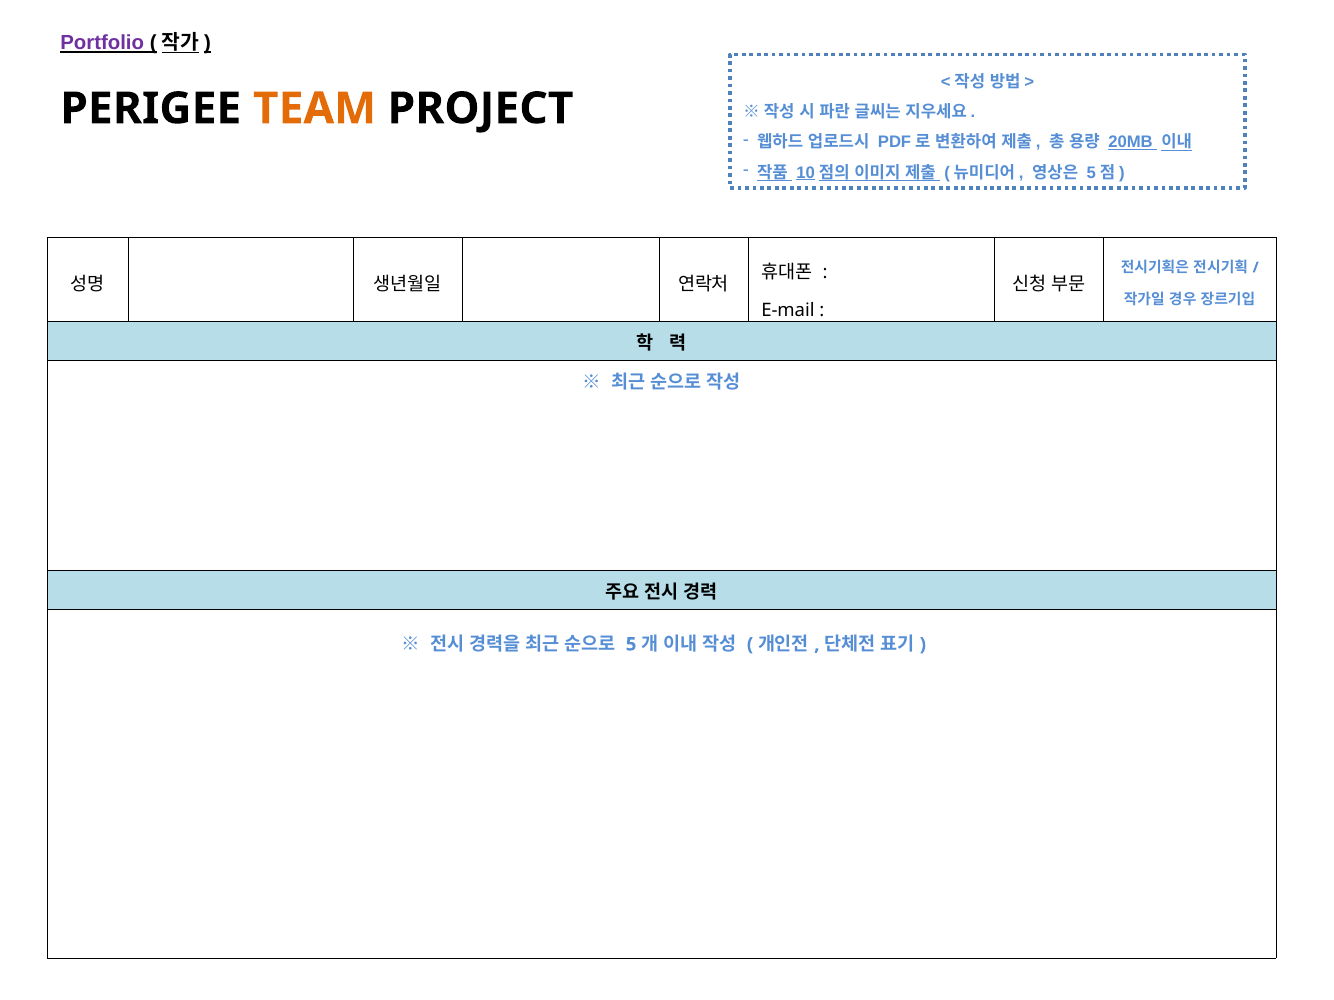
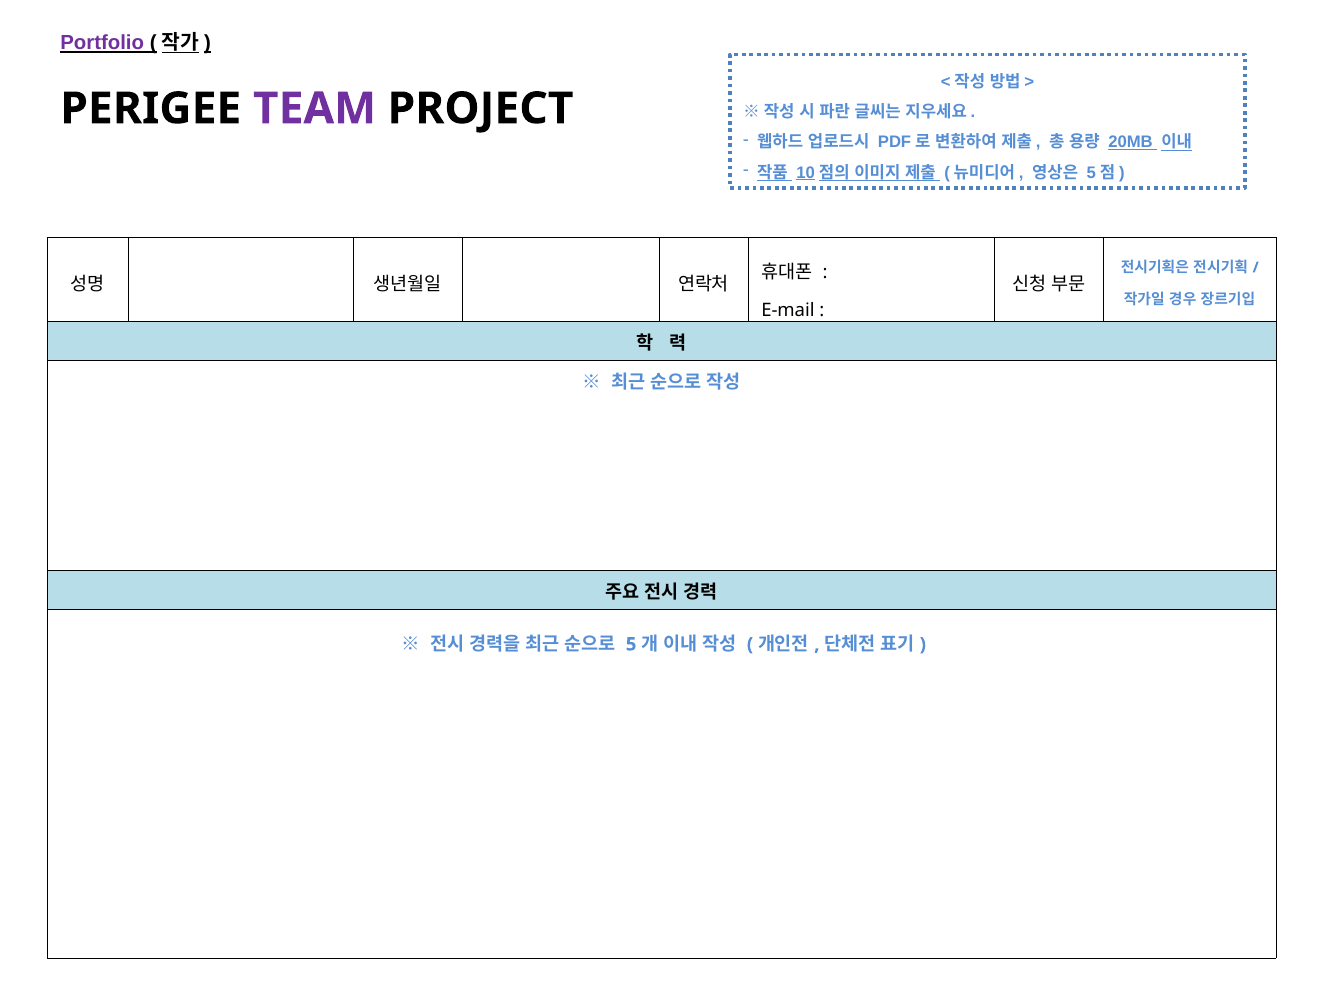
TEAM colour: orange -> purple
